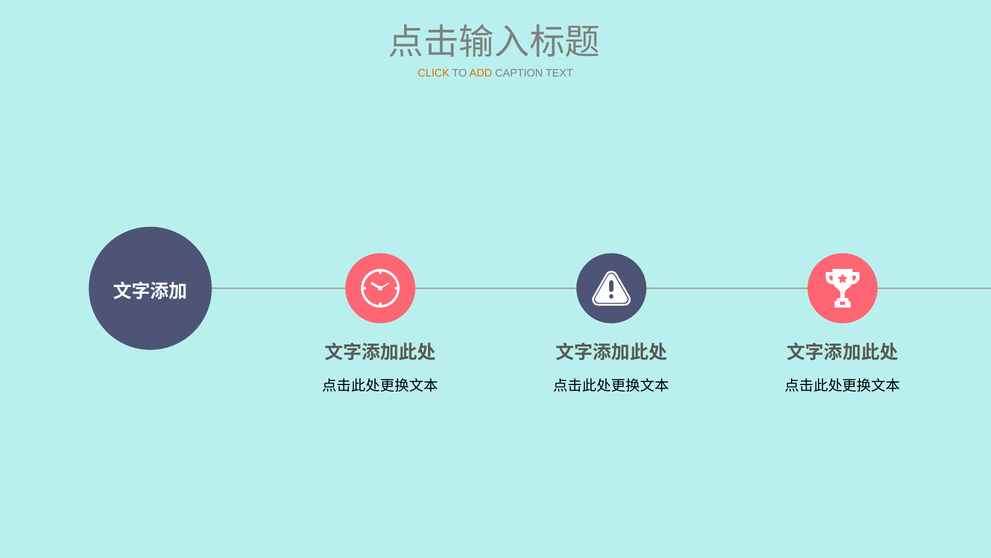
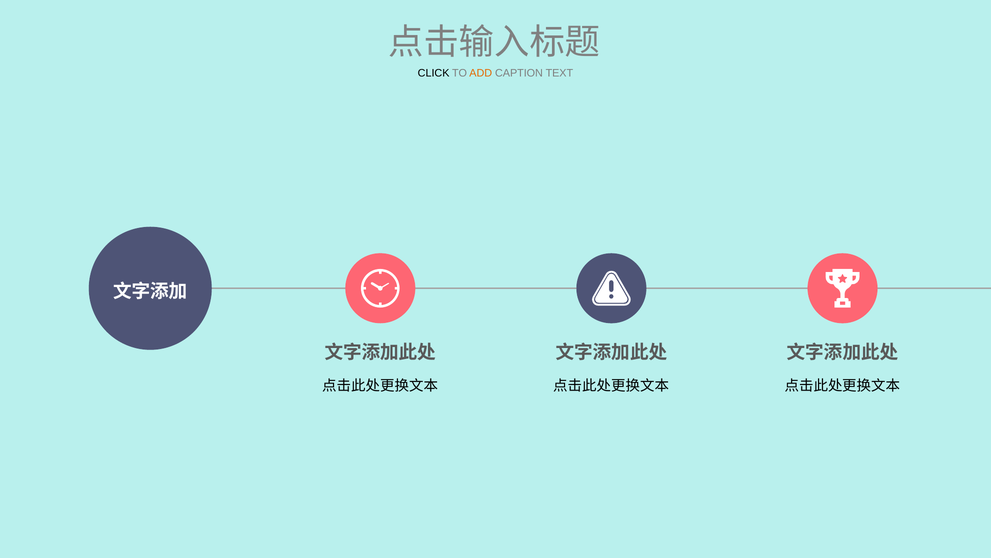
CLICK colour: orange -> black
